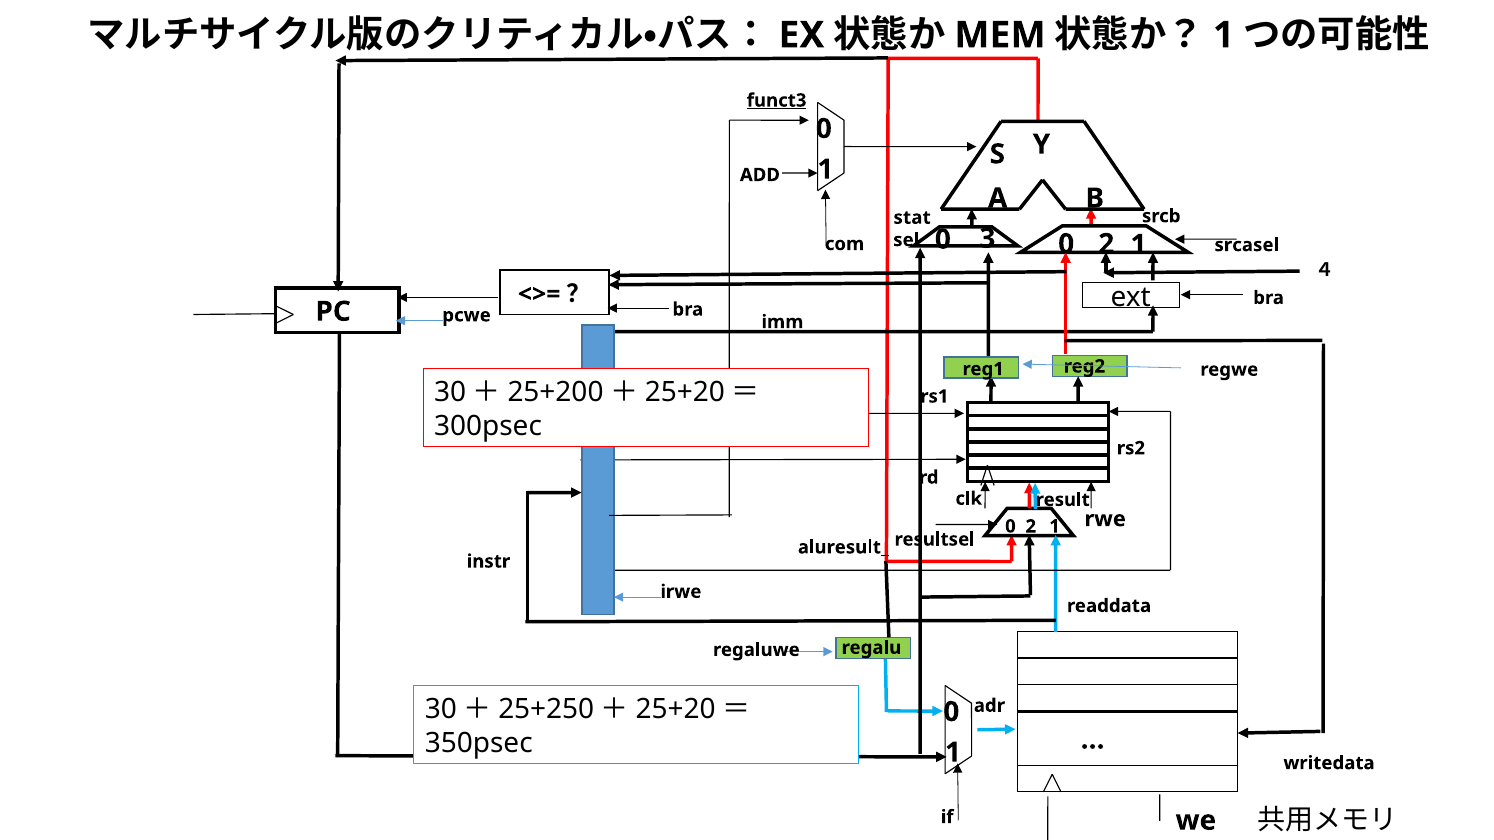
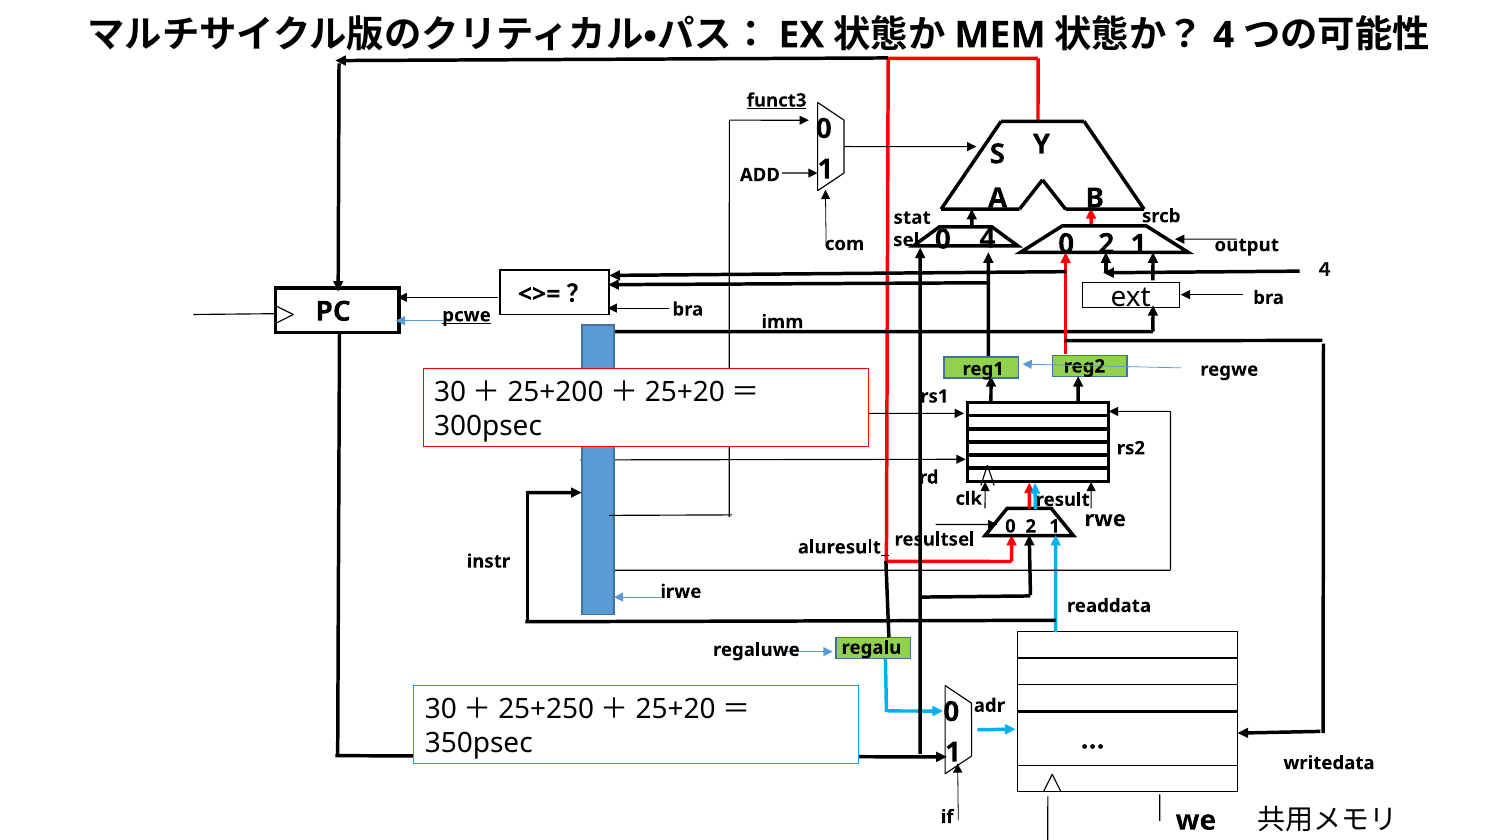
1 at (1224, 35): 1 -> 4
0 3: 3 -> 4
srcasel: srcasel -> output
pcwe underline: none -> present
